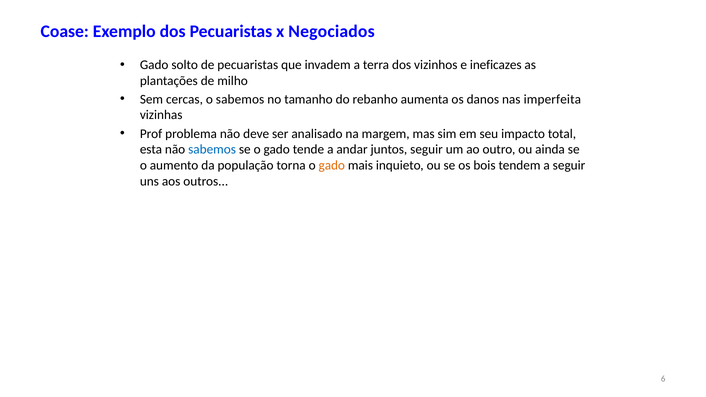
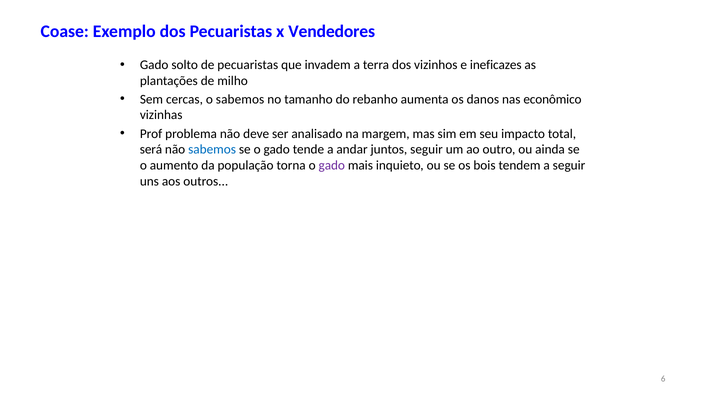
Negociados: Negociados -> Vendedores
imperfeita: imperfeita -> econômico
esta: esta -> será
gado at (332, 165) colour: orange -> purple
